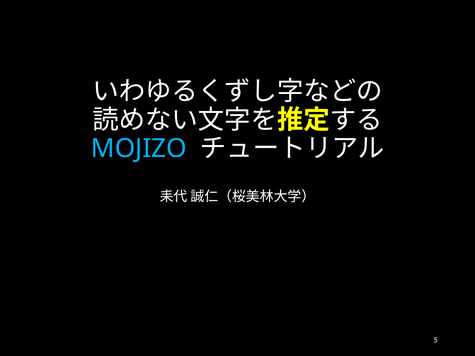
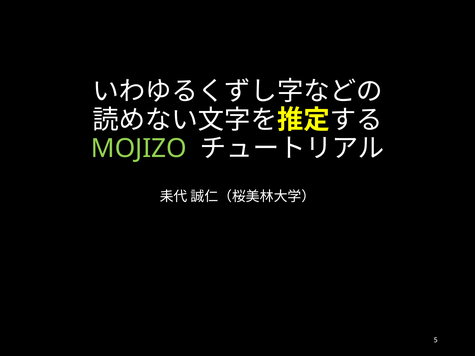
MOJIZO colour: light blue -> light green
